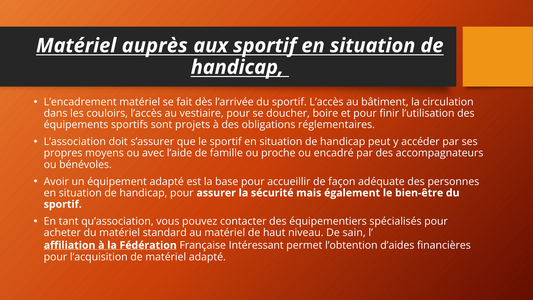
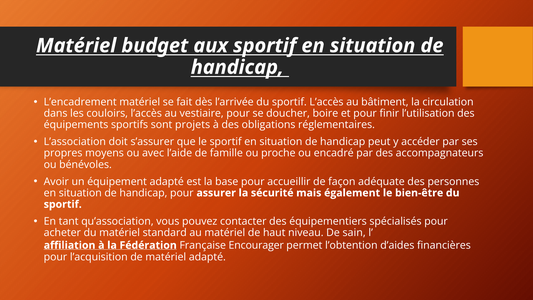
auprès: auprès -> budget
Intéressant: Intéressant -> Encourager
